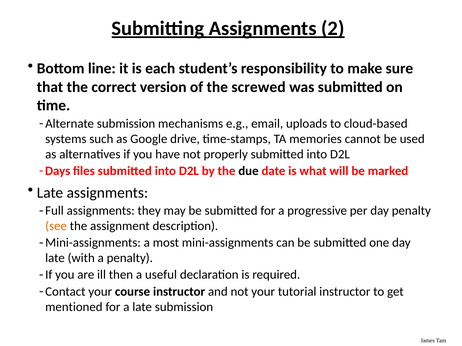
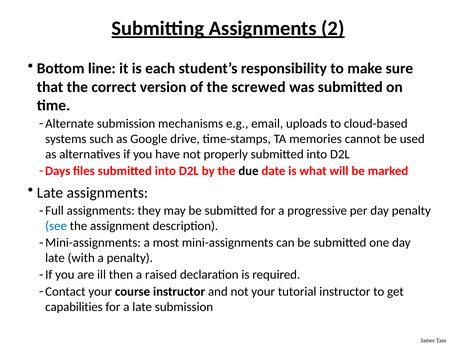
see colour: orange -> blue
useful: useful -> raised
mentioned: mentioned -> capabilities
